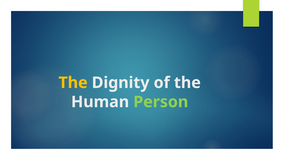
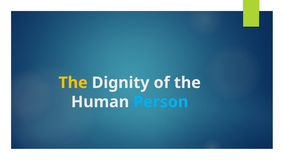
Person colour: light green -> light blue
